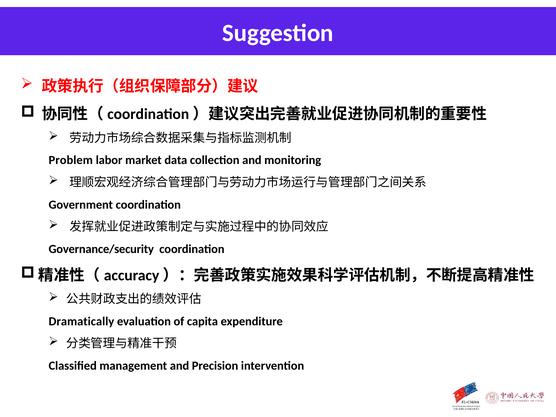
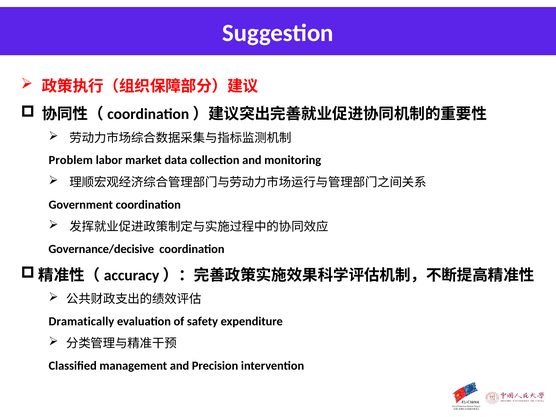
Governance/security: Governance/security -> Governance/decisive
capita: capita -> safety
